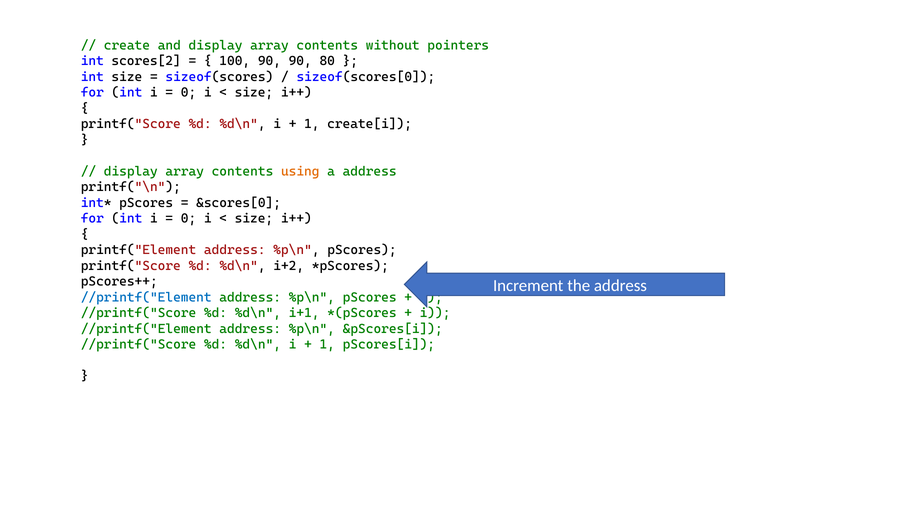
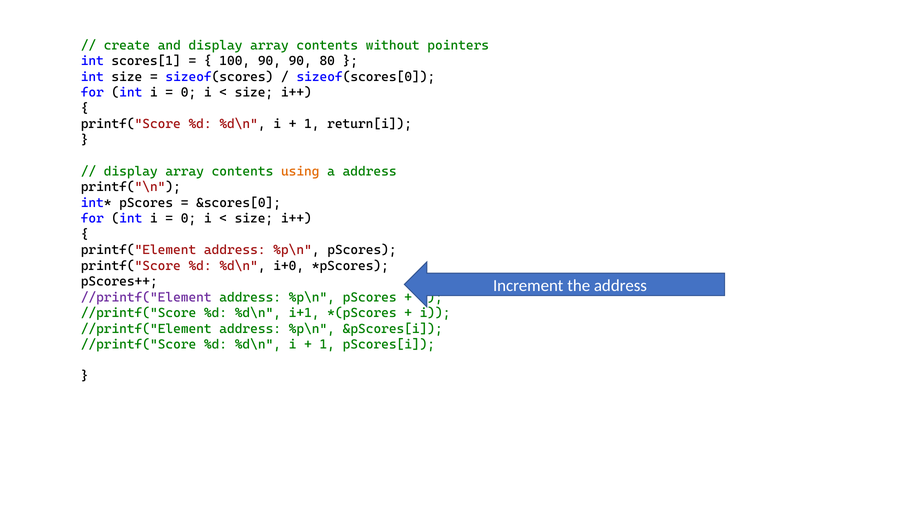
scores[2: scores[2 -> scores[1
create[i: create[i -> return[i
i+2: i+2 -> i+0
//printf("Element at (146, 297) colour: blue -> purple
